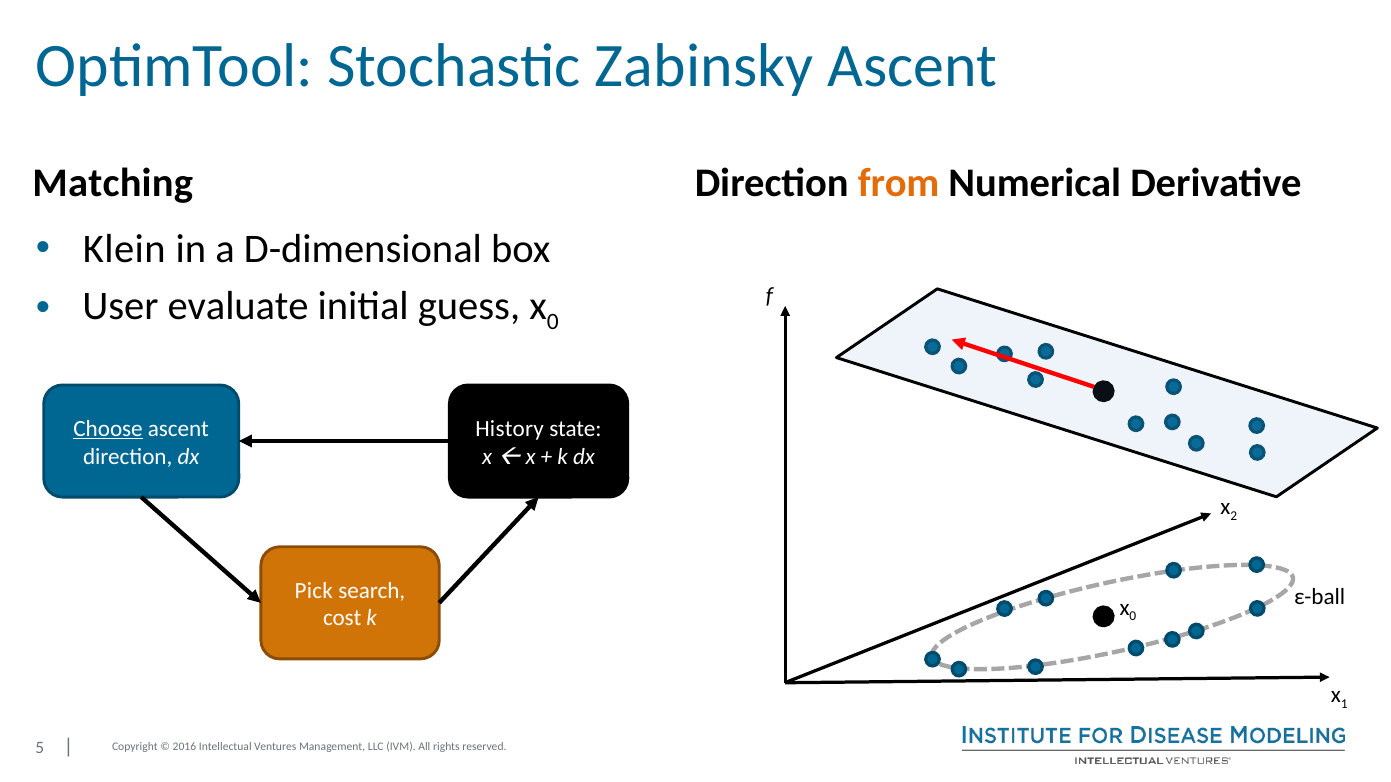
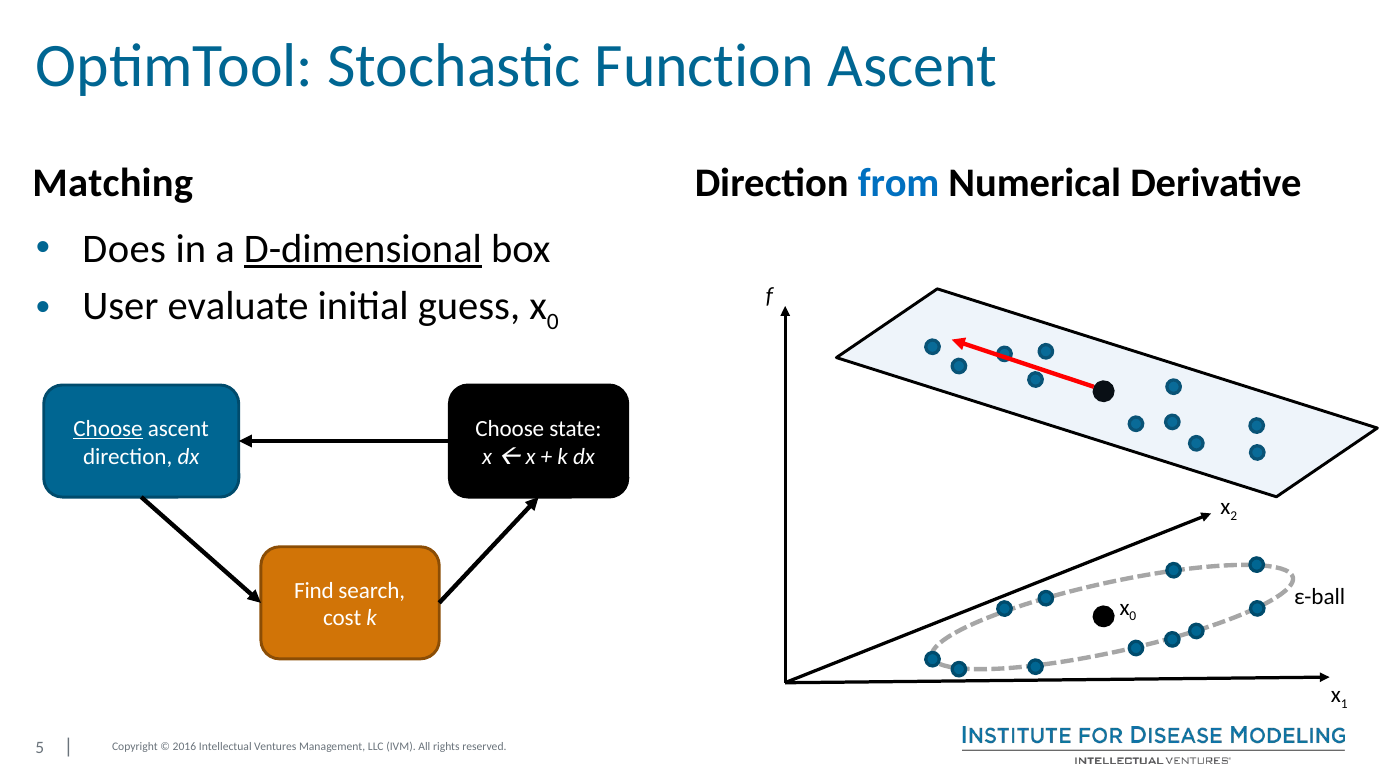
Zabinsky: Zabinsky -> Function
from colour: orange -> blue
Klein: Klein -> Does
D-dimensional underline: none -> present
History at (510, 429): History -> Choose
Pick: Pick -> Find
